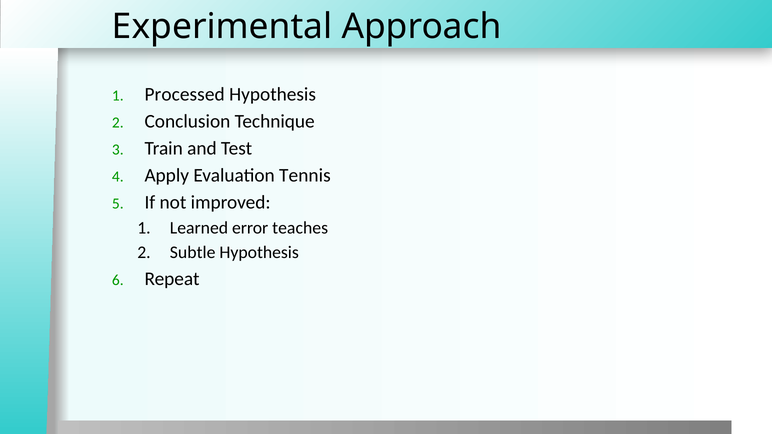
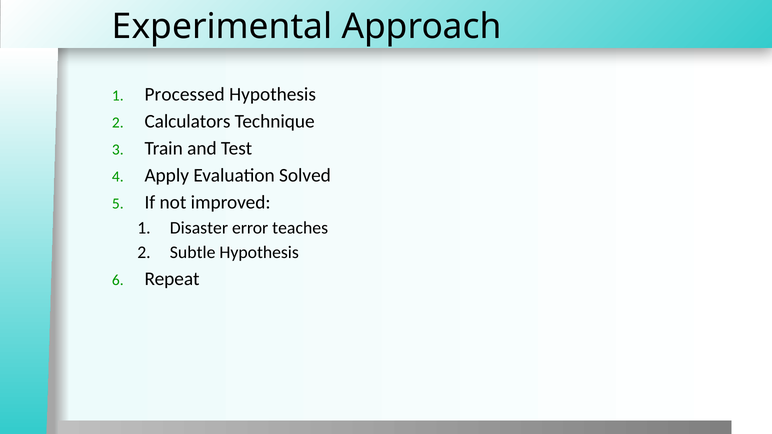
Conclusion: Conclusion -> Calculators
Tennis: Tennis -> Solved
Learned: Learned -> Disaster
